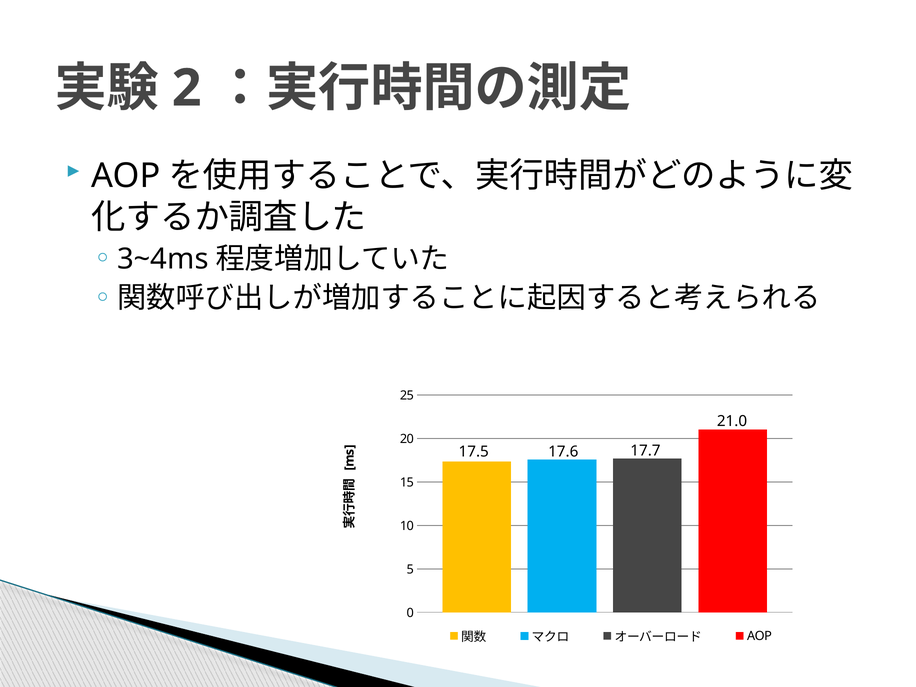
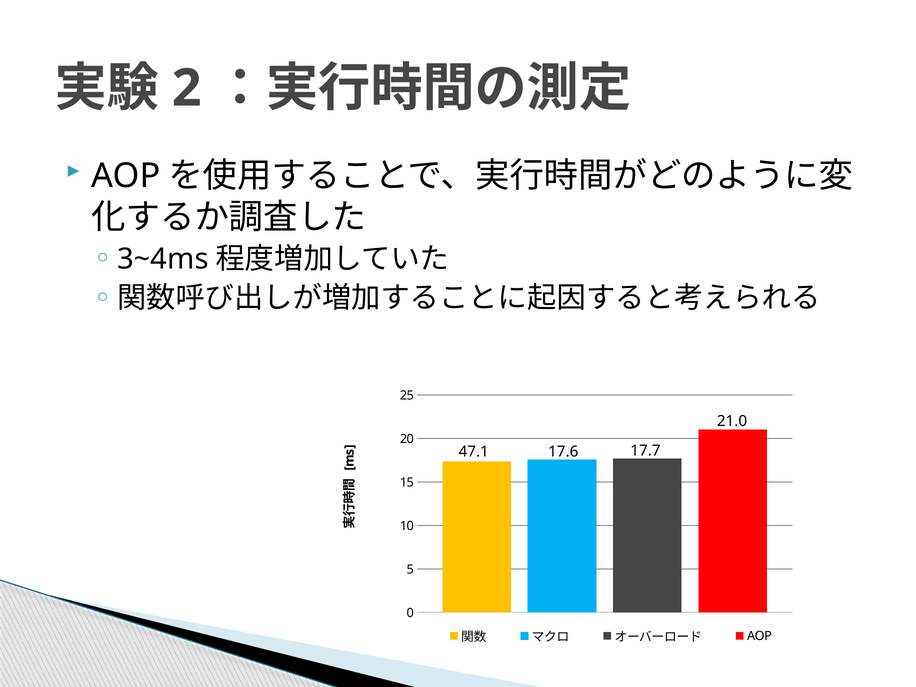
17.5: 17.5 -> 47.1
